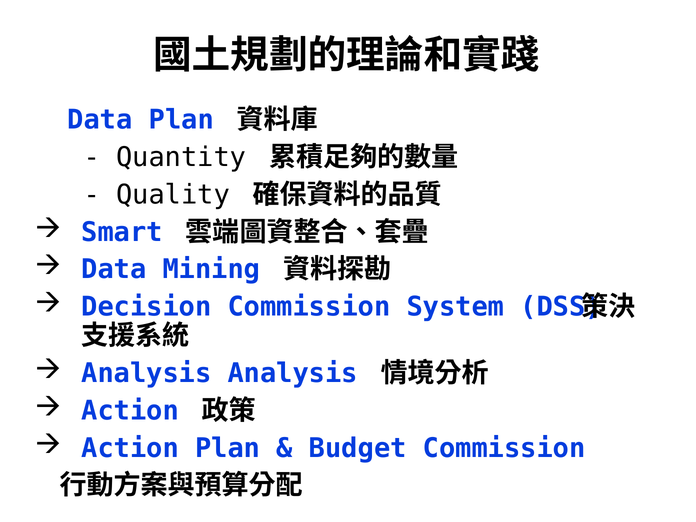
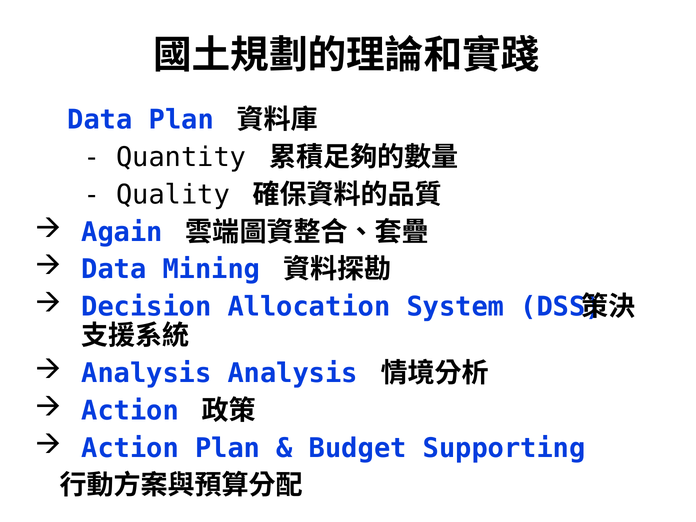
Smart: Smart -> Again
Decision Commission: Commission -> Allocation
Budget Commission: Commission -> Supporting
